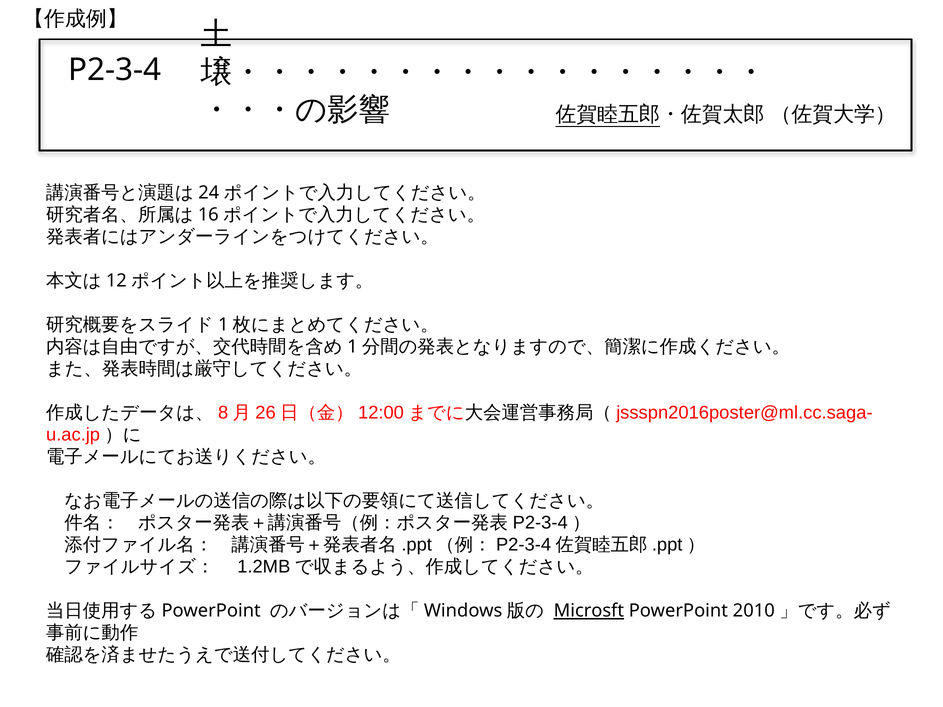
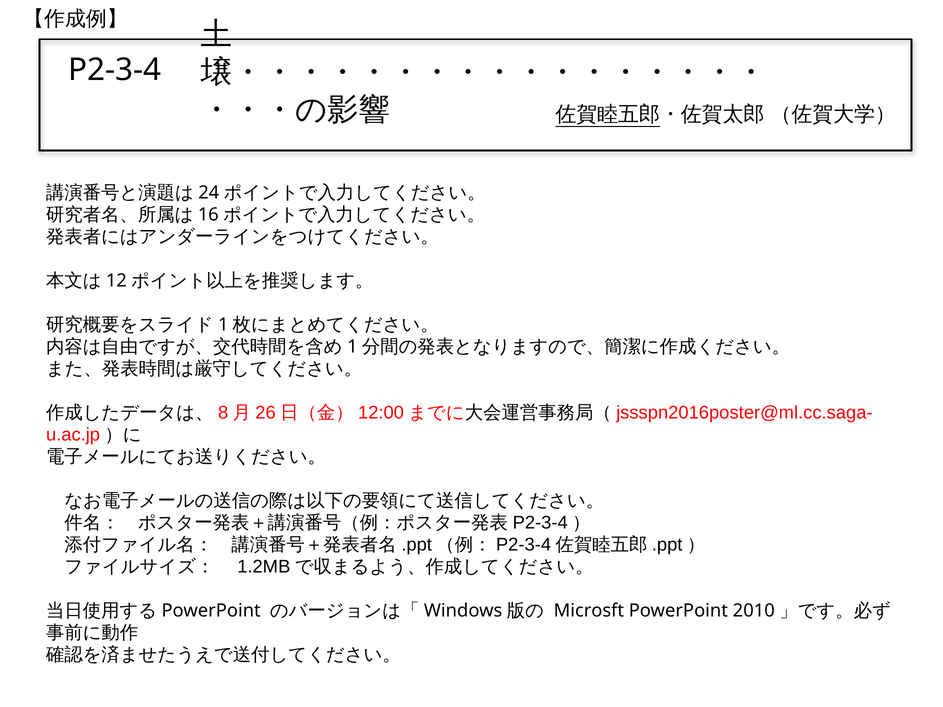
Microsft underline: present -> none
